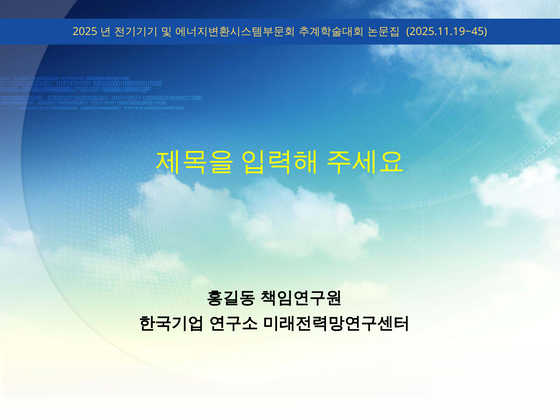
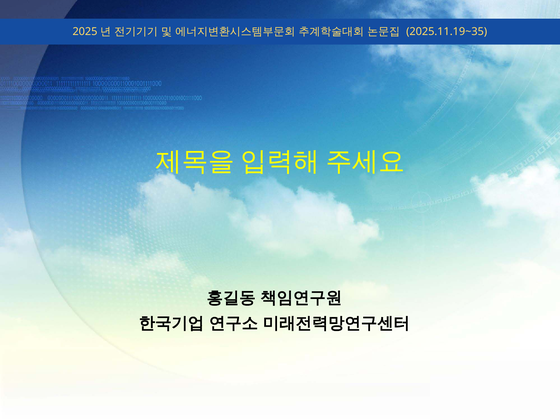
2025.11.19~45: 2025.11.19~45 -> 2025.11.19~35
